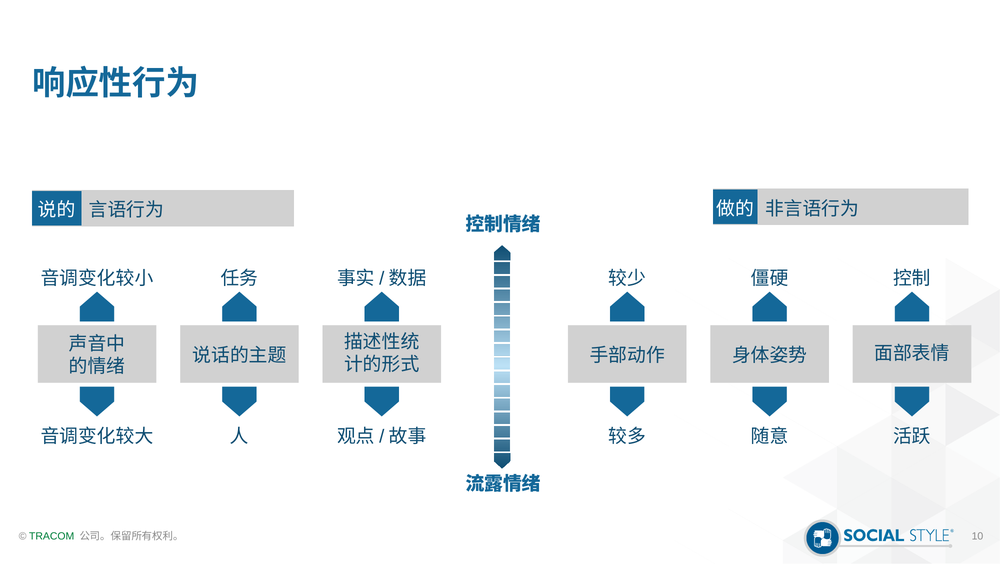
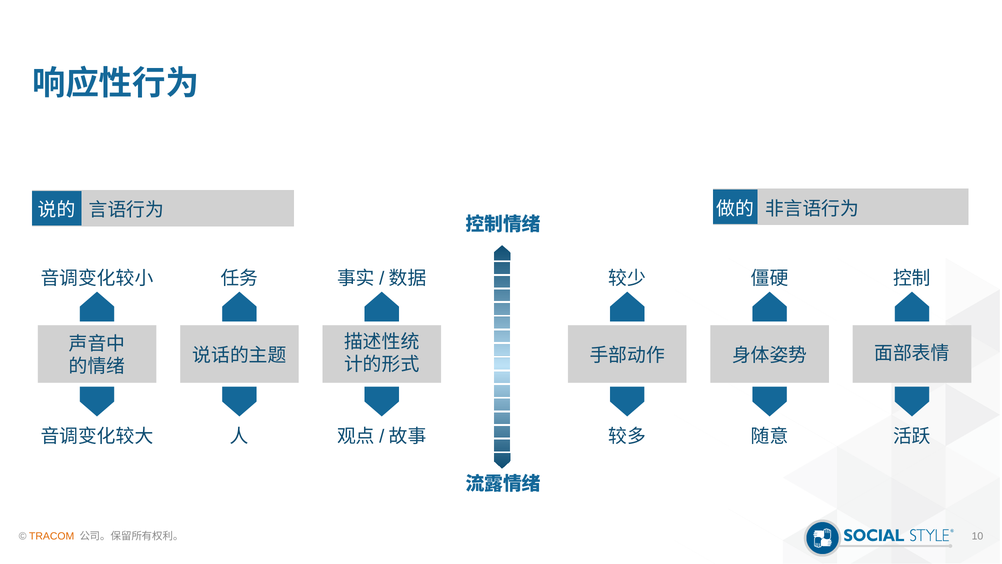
TRACOM colour: green -> orange
